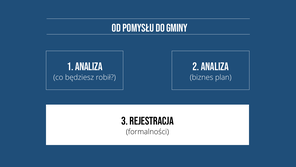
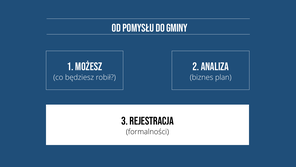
1 analiza: analiza -> możesz
